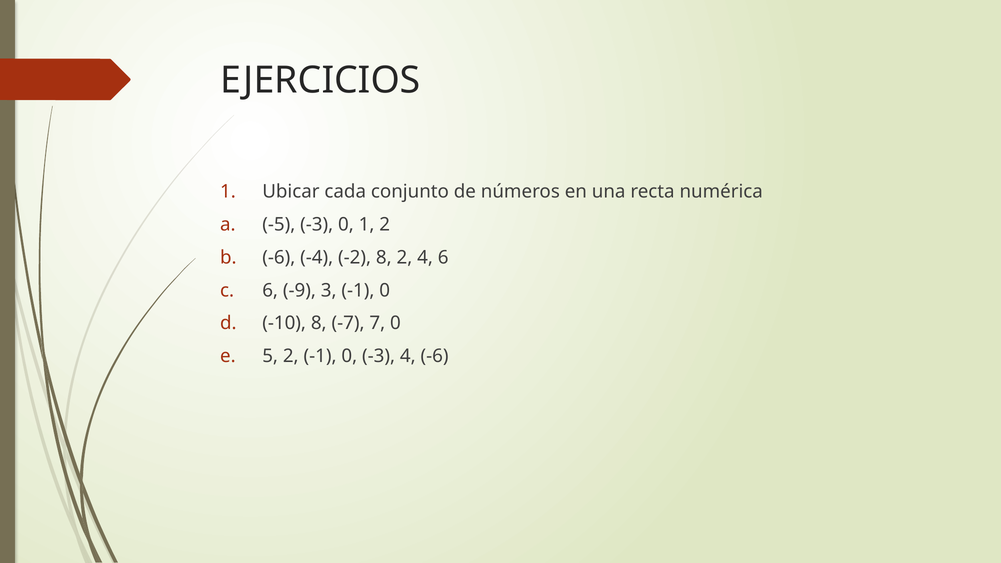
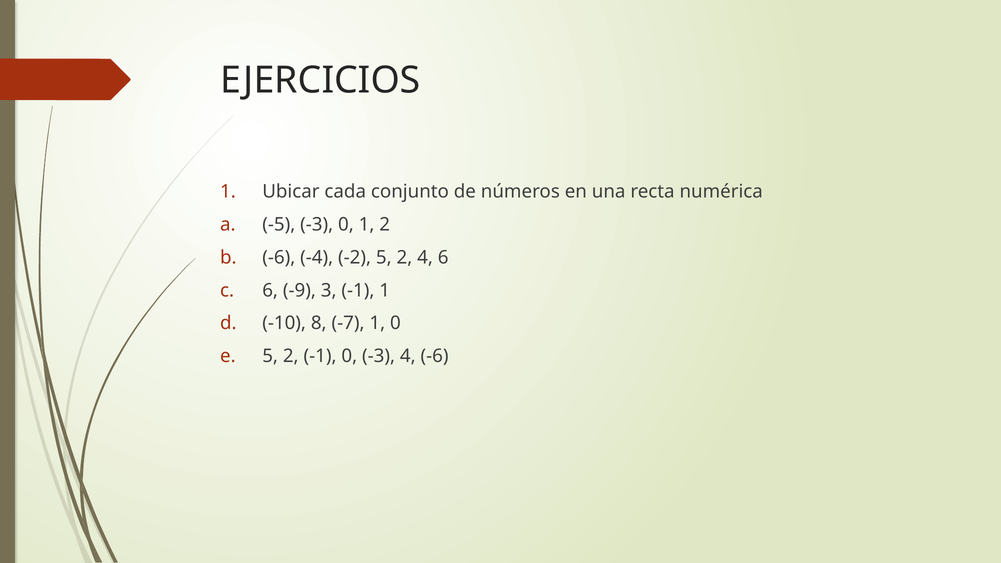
-2 8: 8 -> 5
3 -1 0: 0 -> 1
-7 7: 7 -> 1
